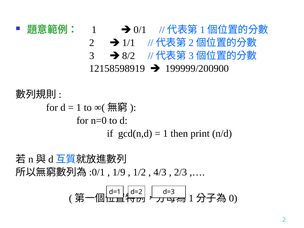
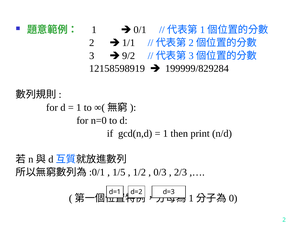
8/2: 8/2 -> 9/2
199999/200900: 199999/200900 -> 199999/829284
1/9: 1/9 -> 1/5
4/3: 4/3 -> 0/3
